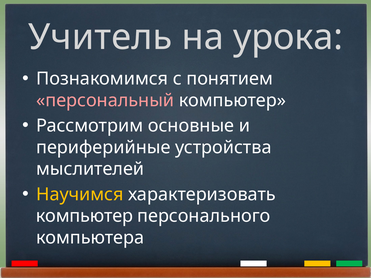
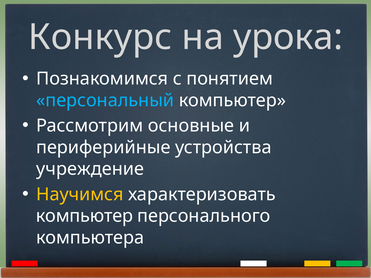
Учитель: Учитель -> Конкурс
персональный colour: pink -> light blue
мыслителей: мыслителей -> учреждение
